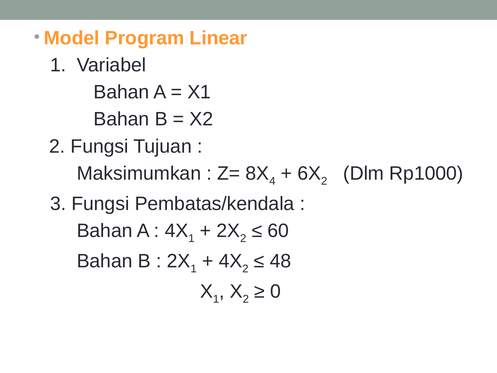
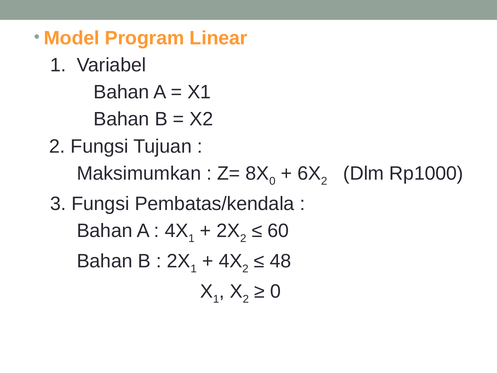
4 at (272, 181): 4 -> 0
